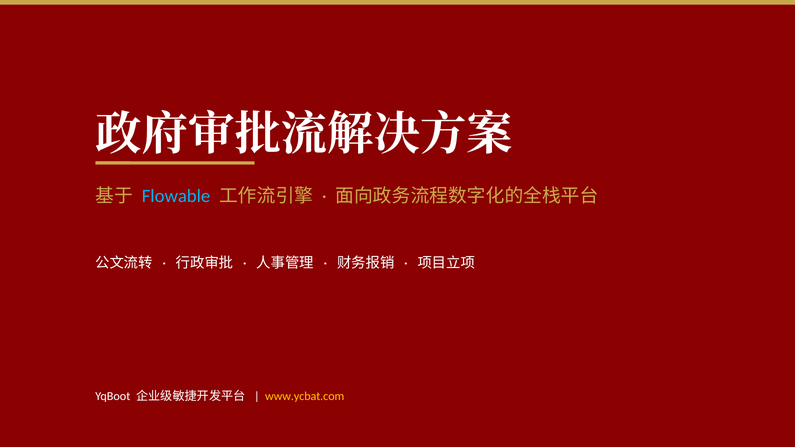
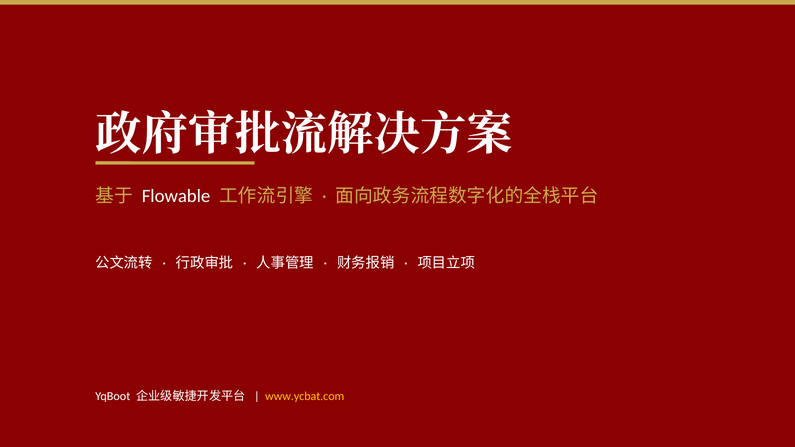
Flowable colour: light blue -> white
